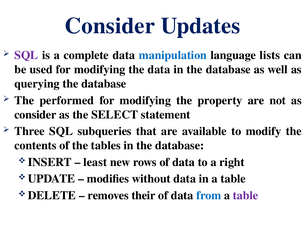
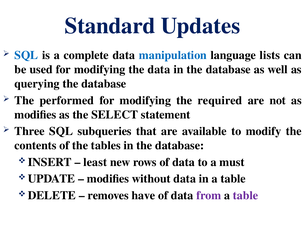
Consider at (110, 26): Consider -> Standard
SQL at (26, 55) colour: purple -> blue
property: property -> required
consider at (35, 115): consider -> modiﬁes
right: right -> must
their: their -> have
from colour: blue -> purple
